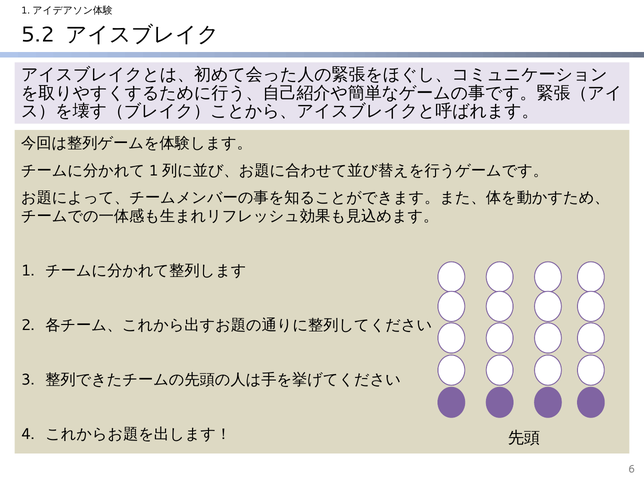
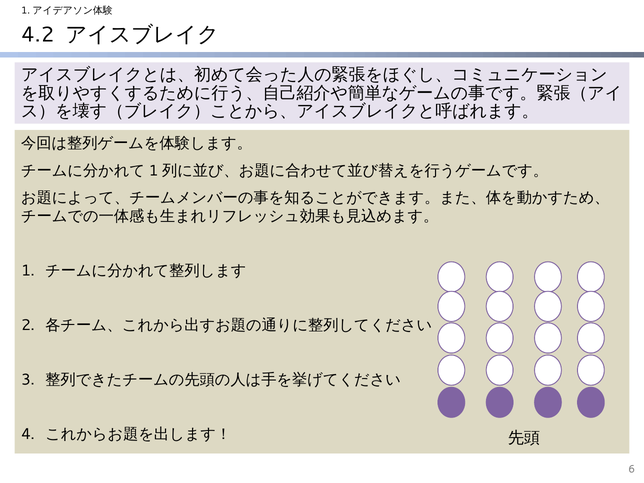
5.2: 5.2 -> 4.2
